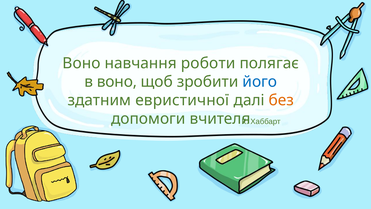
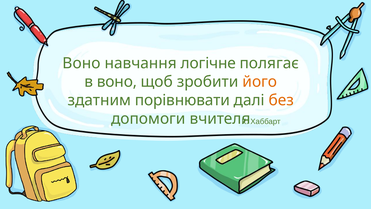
роботи: роботи -> логічне
його colour: blue -> orange
евристичної: евристичної -> порівнювати
